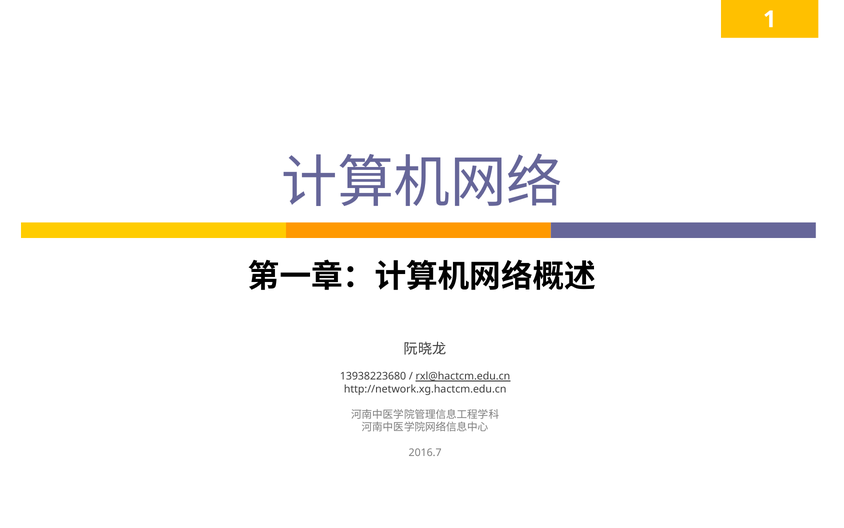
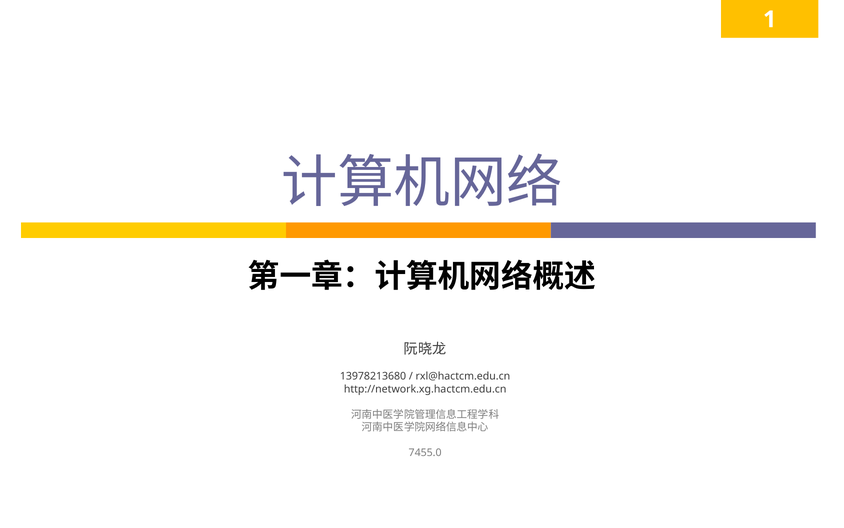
13938223680: 13938223680 -> 13978213680
rxl@hactcm.edu.cn underline: present -> none
2016.7: 2016.7 -> 7455.0
